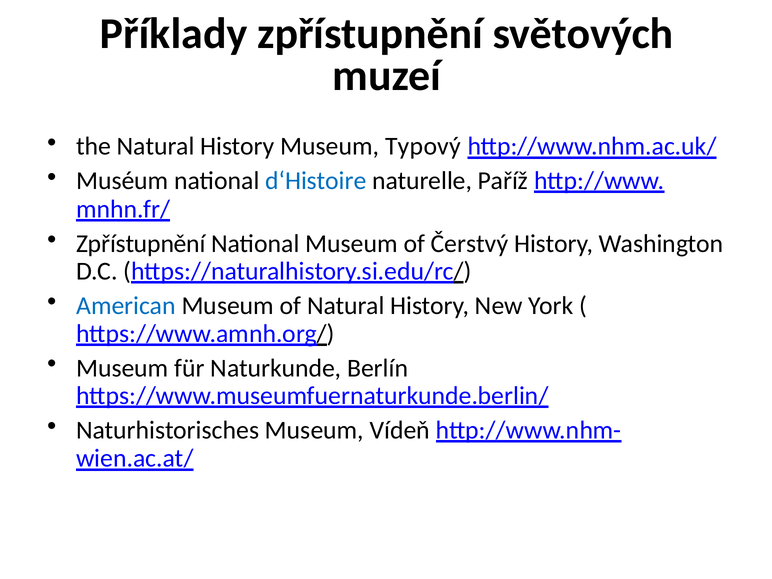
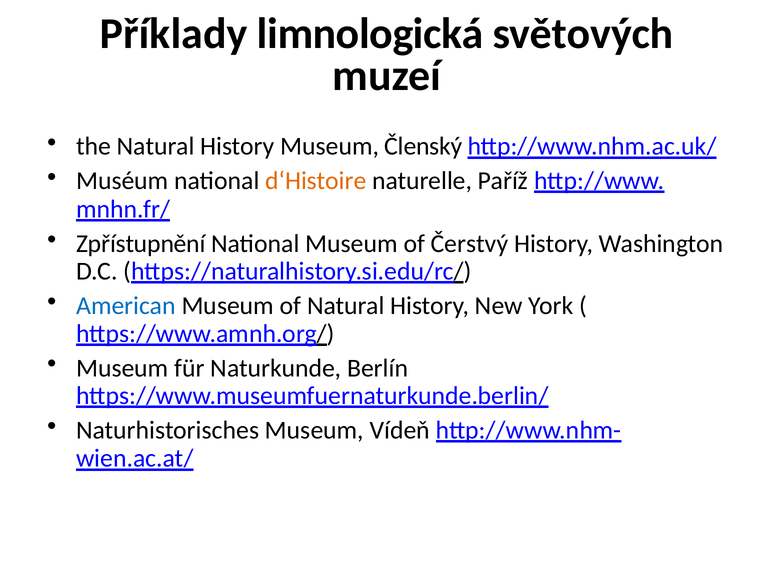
Příklady zpřístupnění: zpřístupnění -> limnologická
Typový: Typový -> Členský
d‘Histoire colour: blue -> orange
